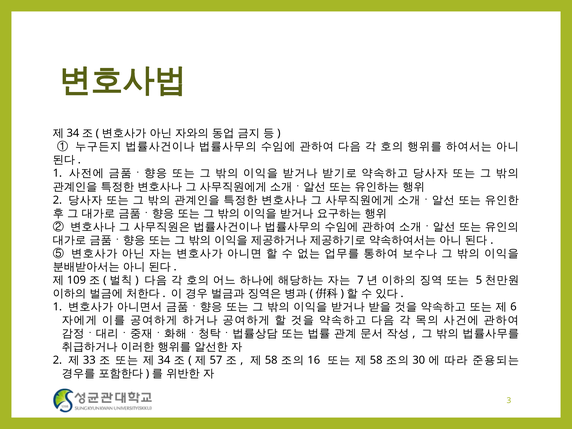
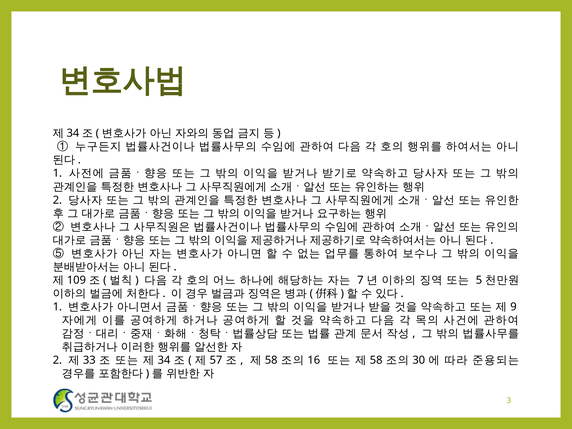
6: 6 -> 9
